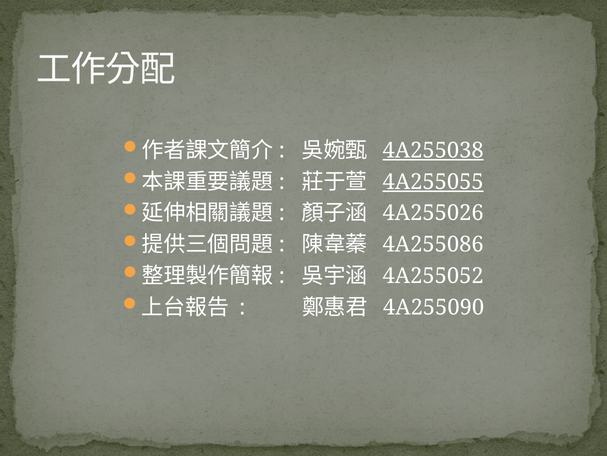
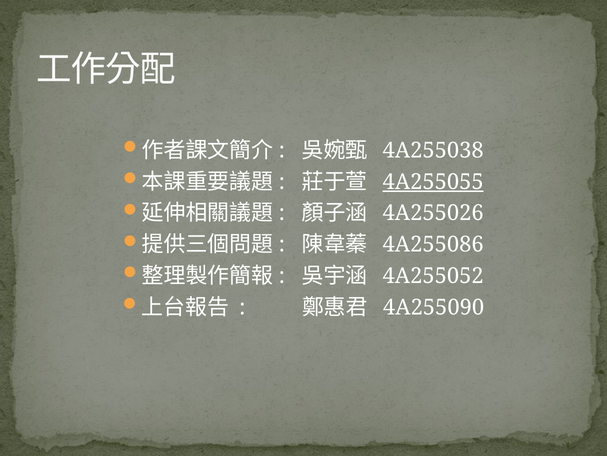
4A255038 underline: present -> none
